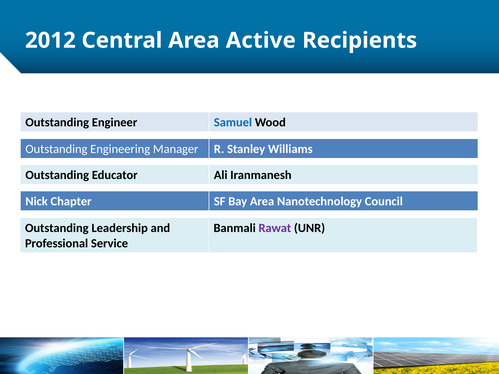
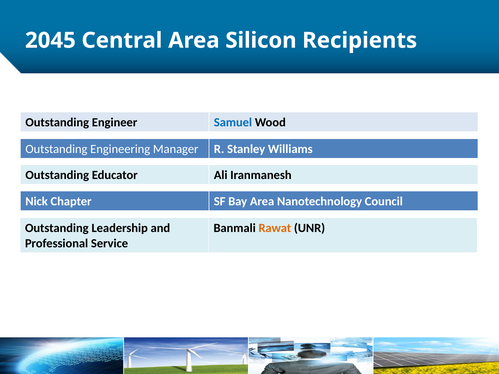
2012: 2012 -> 2045
Active: Active -> Silicon
Rawat colour: purple -> orange
